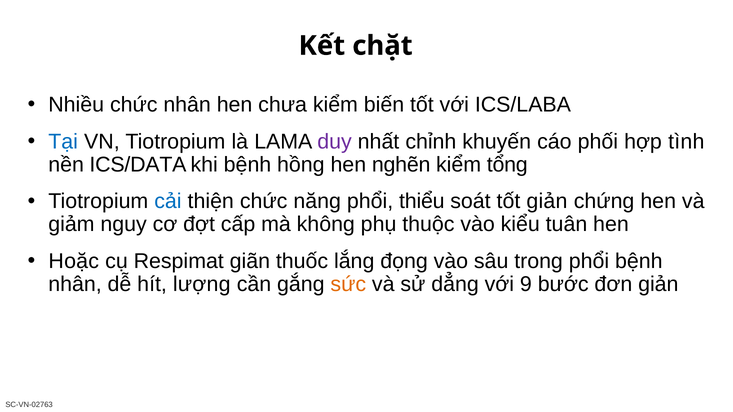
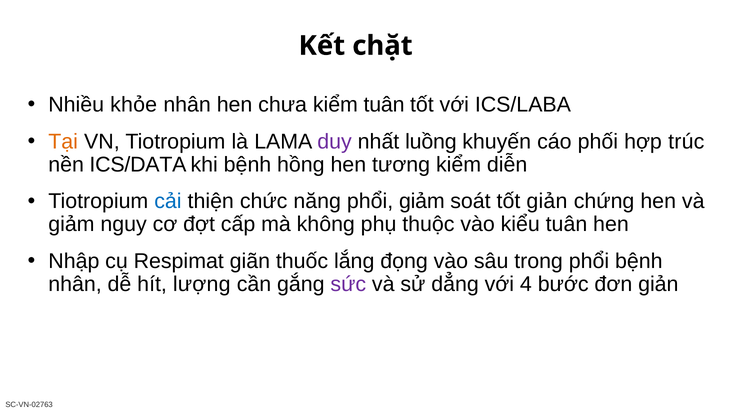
Nhiều chức: chức -> khỏe
kiểm biến: biến -> tuân
Tại colour: blue -> orange
chỉnh: chỉnh -> luồng
tình: tình -> trúc
nghẽn: nghẽn -> tương
tổng: tổng -> diễn
phổi thiểu: thiểu -> giảm
Hoặc: Hoặc -> Nhập
sức colour: orange -> purple
9: 9 -> 4
